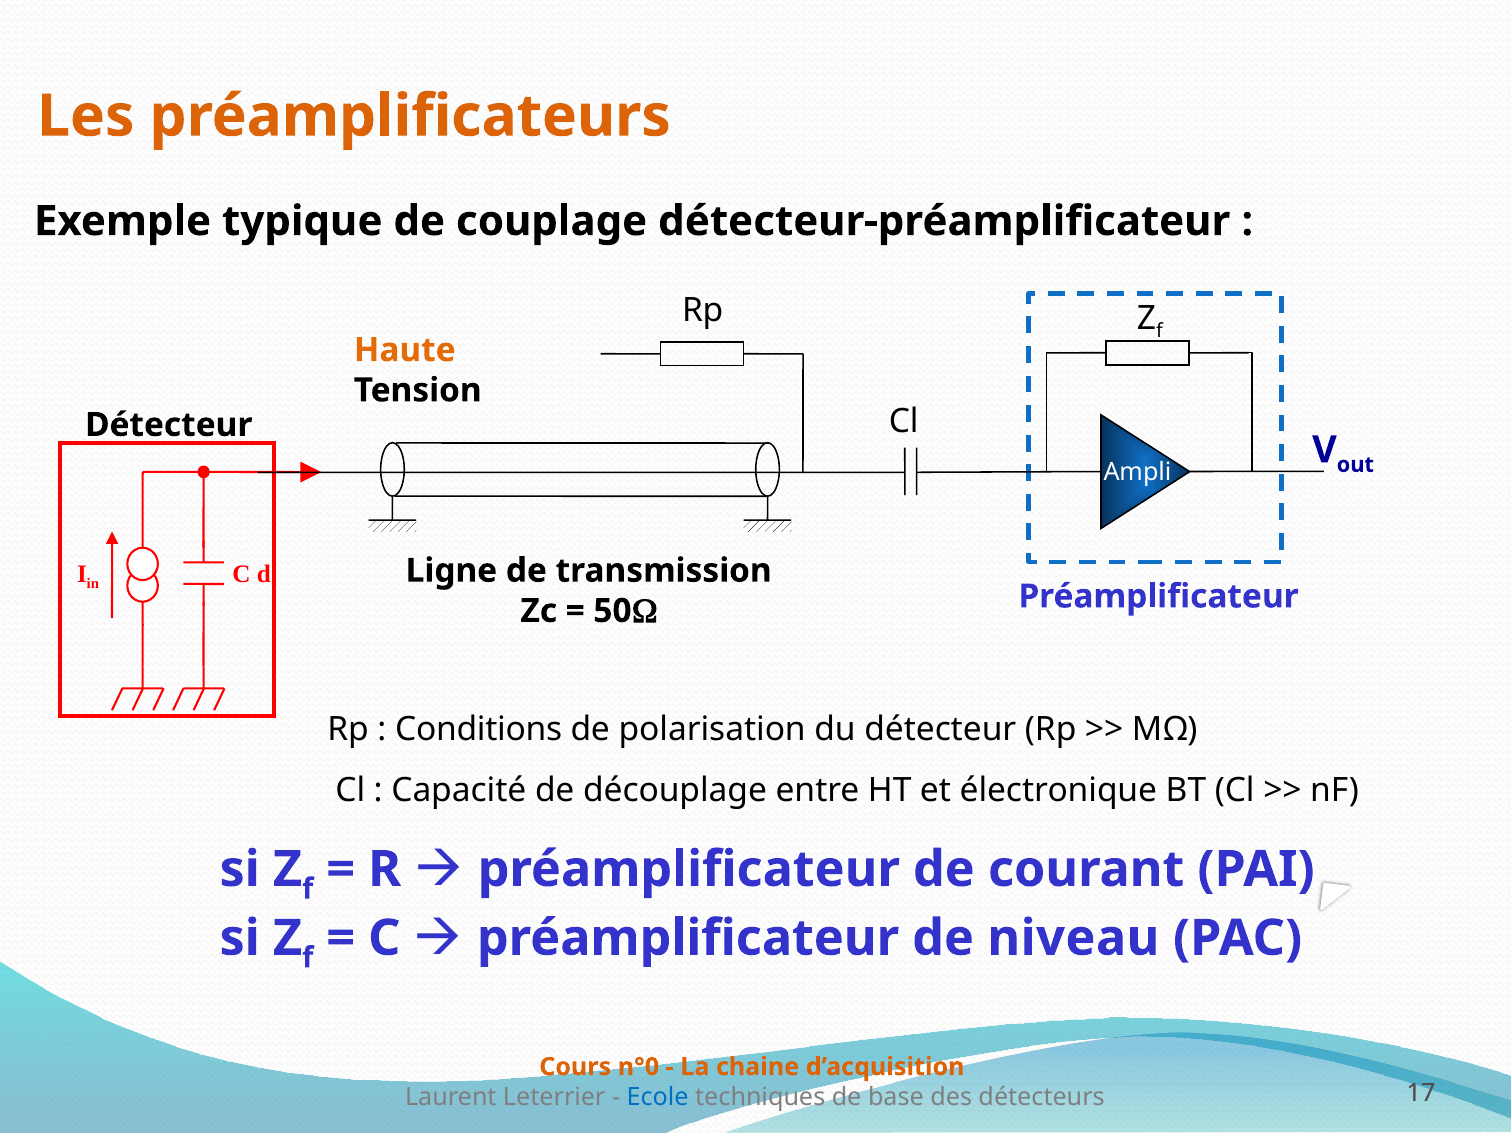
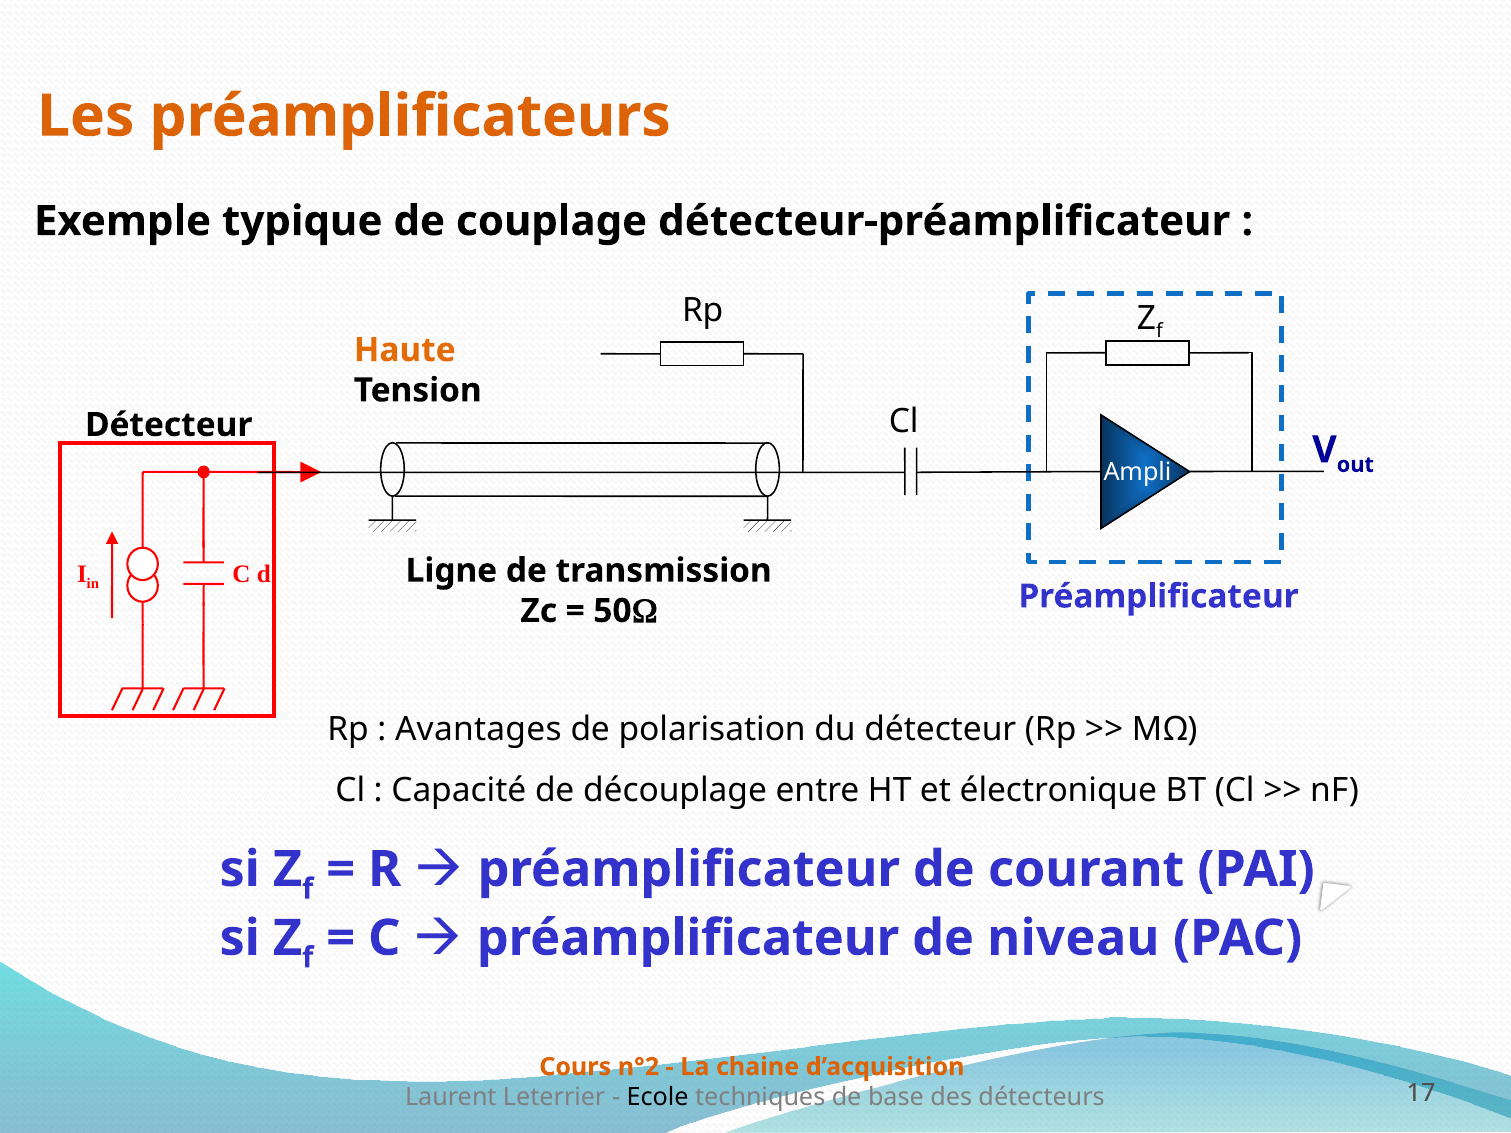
Conditions: Conditions -> Avantages
n°0: n°0 -> n°2
Ecole colour: blue -> black
